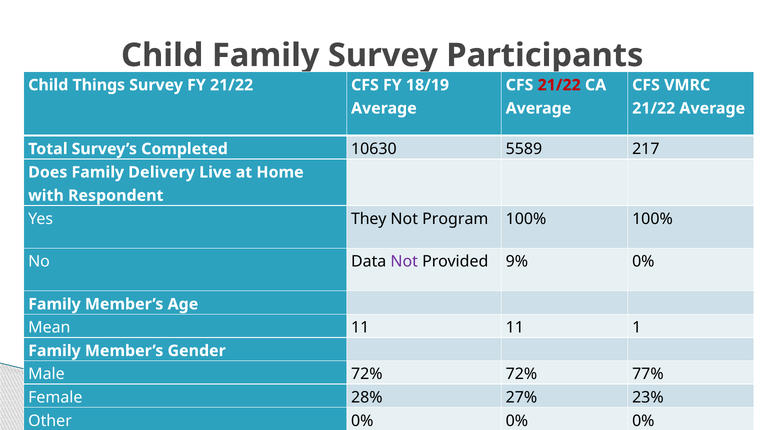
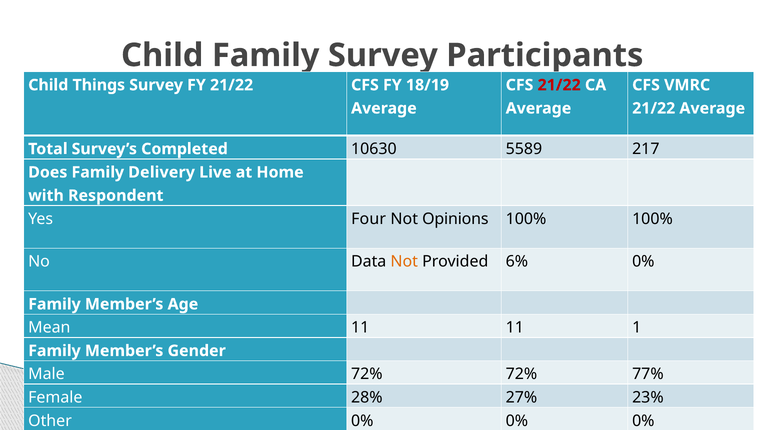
They: They -> Four
Program: Program -> Opinions
Not at (404, 262) colour: purple -> orange
9%: 9% -> 6%
